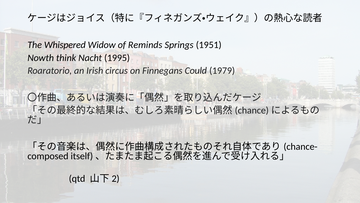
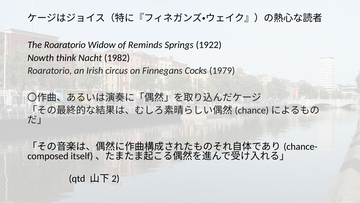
The Whispered: Whispered -> Roaratorio
1951: 1951 -> 1922
1995: 1995 -> 1982
Could: Could -> Cocks
